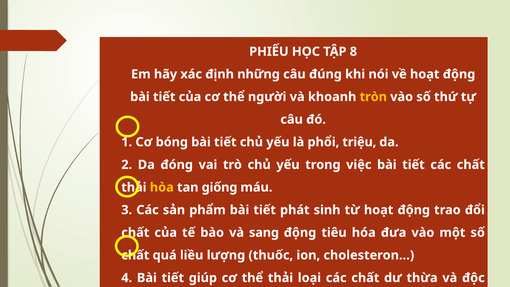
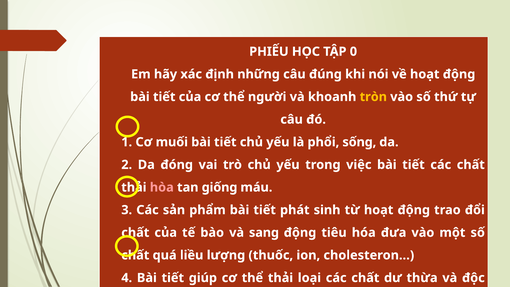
8: 8 -> 0
bóng: bóng -> muối
triệu: triệu -> sống
hòa colour: yellow -> pink
